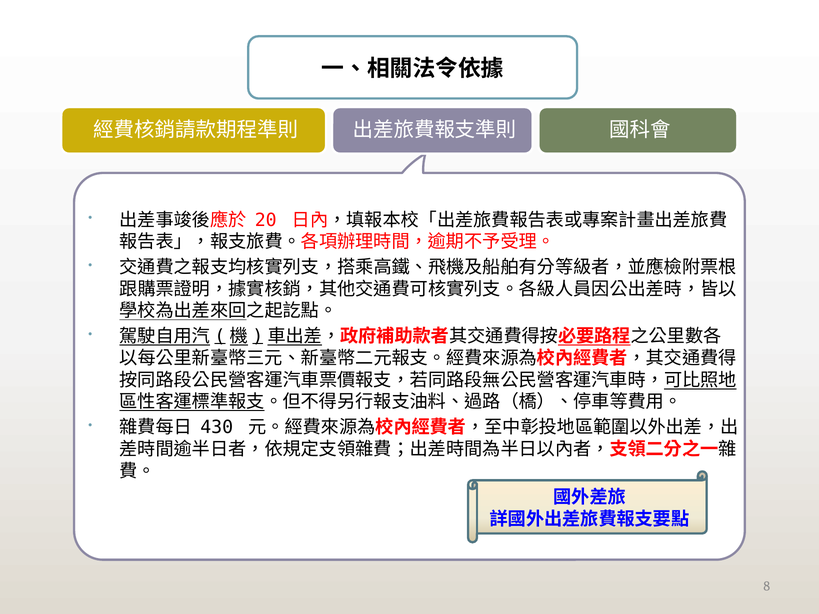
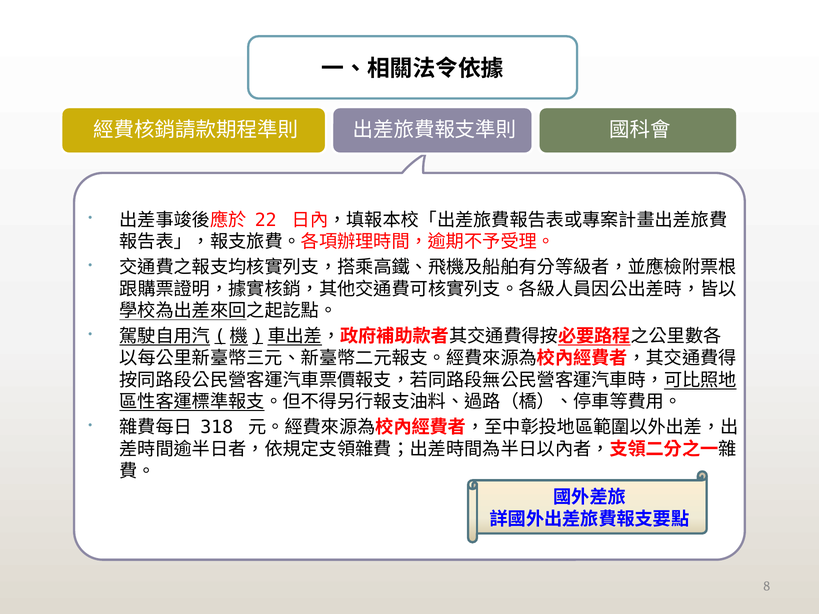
20: 20 -> 22
430: 430 -> 318
